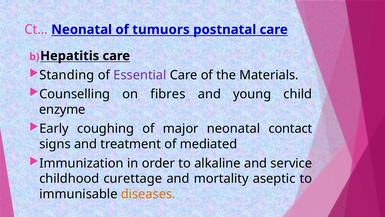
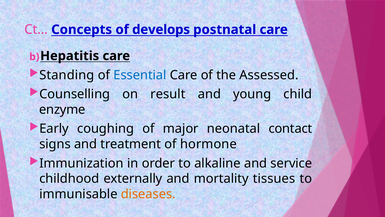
Ct… Neonatal: Neonatal -> Concepts
tumuors: tumuors -> develops
Essential colour: purple -> blue
Materials: Materials -> Assessed
fibres: fibres -> result
mediated: mediated -> hormone
curettage: curettage -> externally
aseptic: aseptic -> tissues
